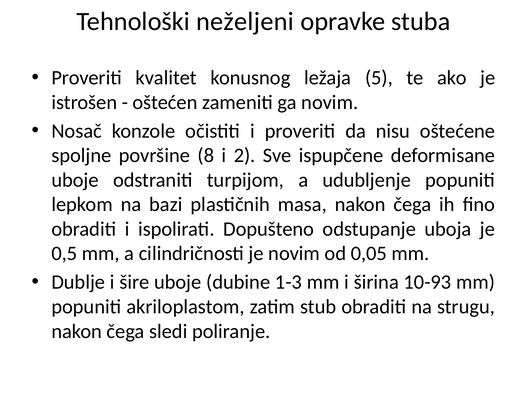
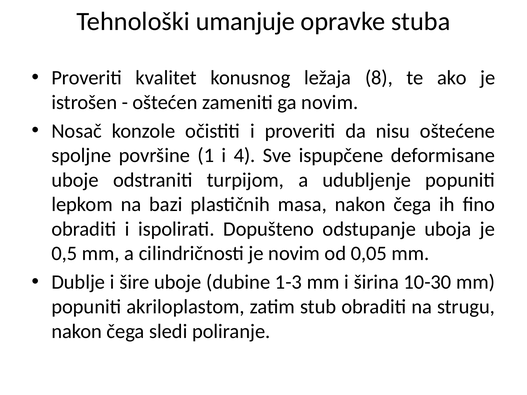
neželjeni: neželjeni -> umanjuje
5: 5 -> 8
8: 8 -> 1
2: 2 -> 4
10-93: 10-93 -> 10-30
